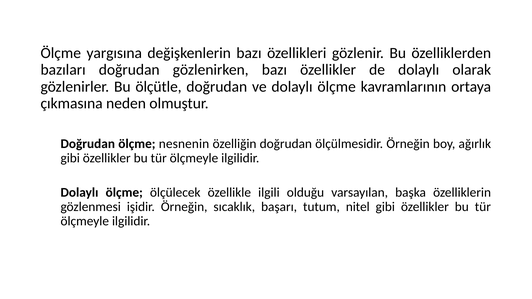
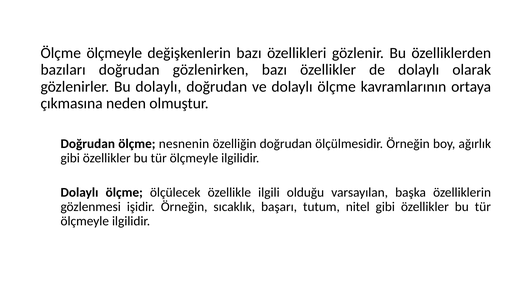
Ölçme yargısına: yargısına -> ölçmeyle
Bu ölçütle: ölçütle -> dolaylı
